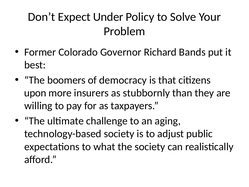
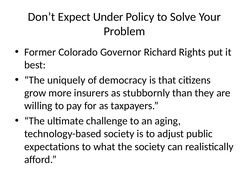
Bands: Bands -> Rights
boomers: boomers -> uniquely
upon: upon -> grow
